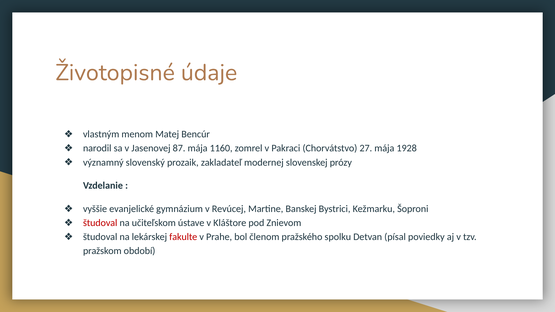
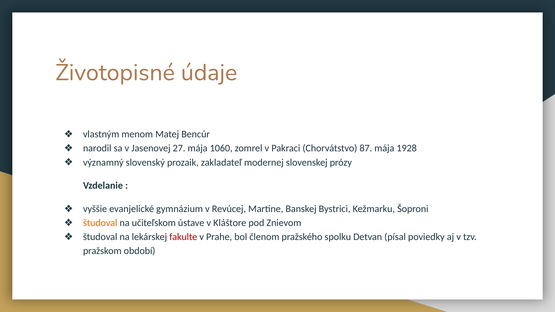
87: 87 -> 27
1160: 1160 -> 1060
27: 27 -> 87
študoval at (100, 223) colour: red -> orange
